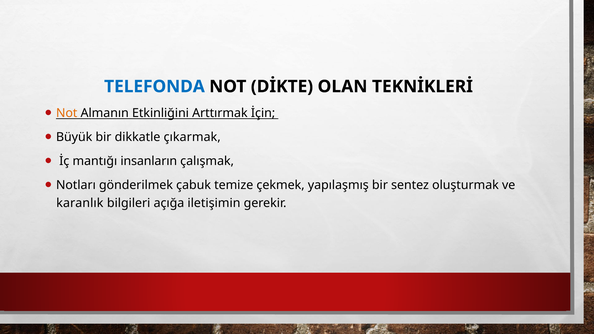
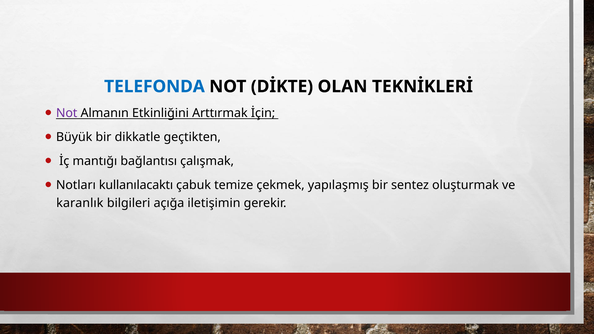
Not at (67, 113) colour: orange -> purple
çıkarmak: çıkarmak -> geçtikten
insanların: insanların -> bağlantısı
gönderilmek: gönderilmek -> kullanılacaktı
